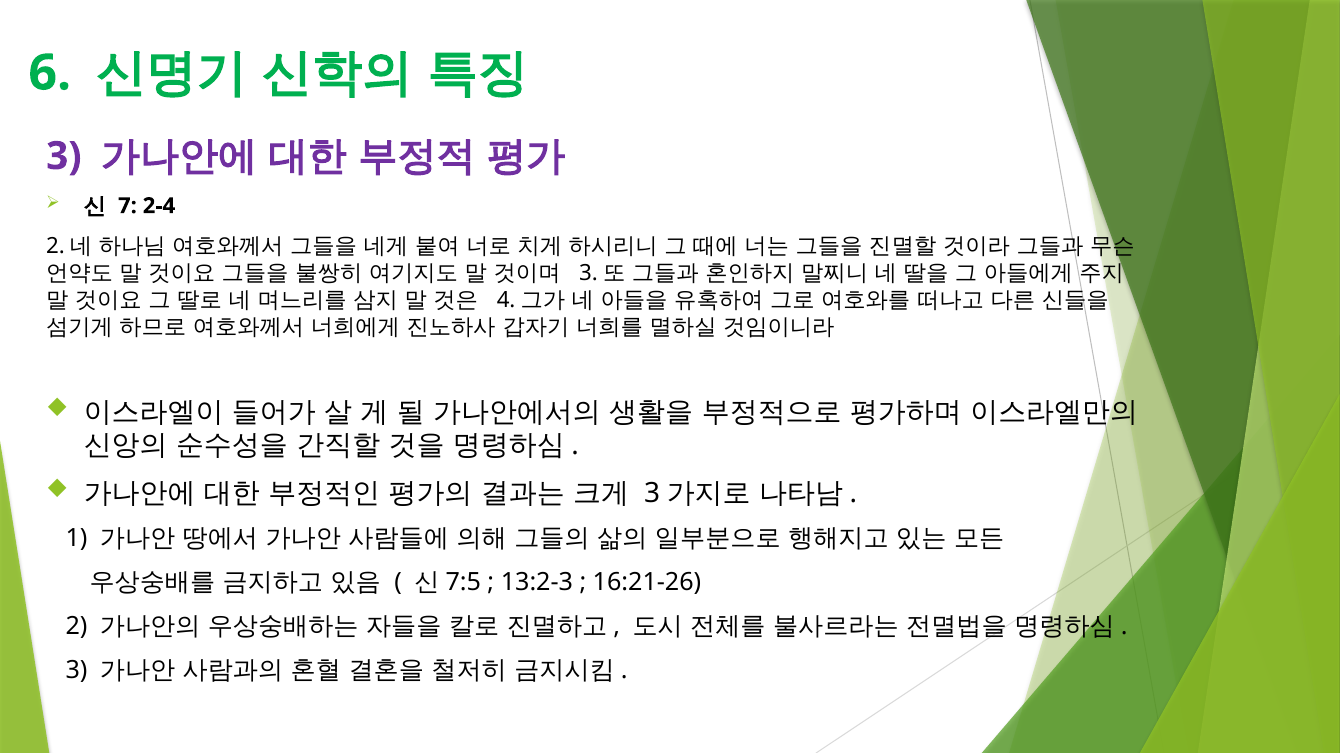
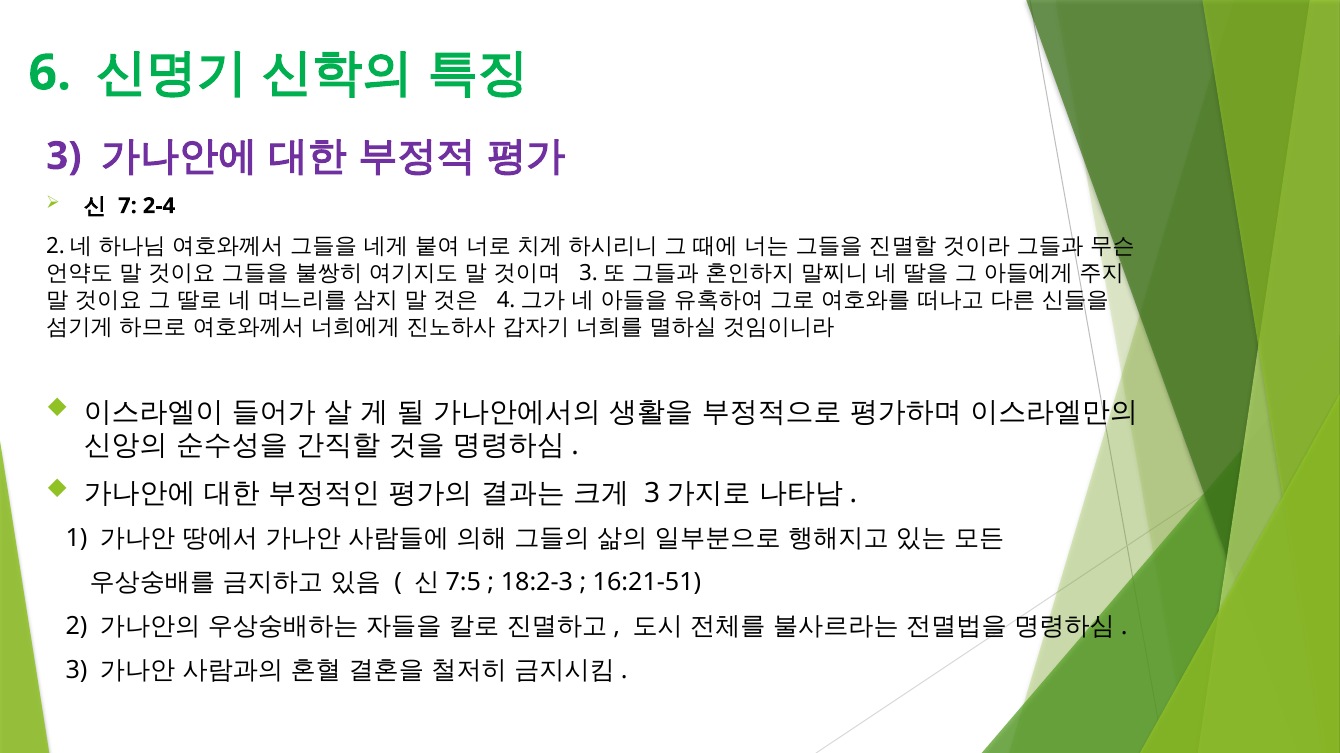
13:2-3: 13:2-3 -> 18:2-3
16:21-26: 16:21-26 -> 16:21-51
